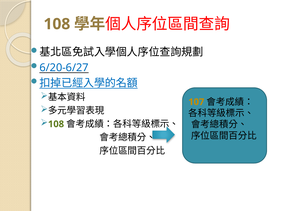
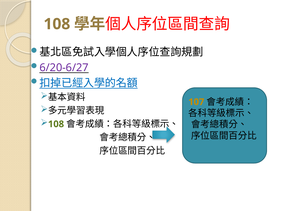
6/20-6/27 colour: blue -> purple
